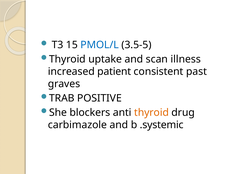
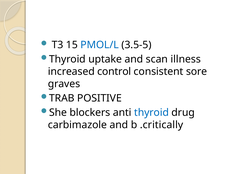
patient: patient -> control
past: past -> sore
thyroid at (151, 112) colour: orange -> blue
.systemic: .systemic -> .critically
